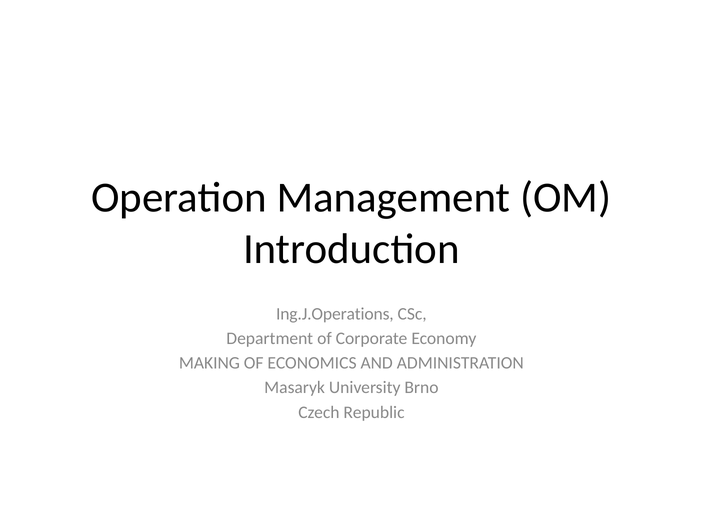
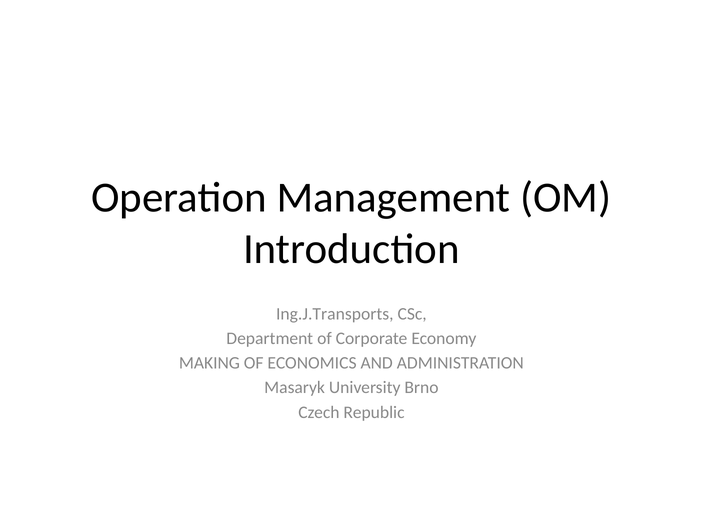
Ing.J.Operations: Ing.J.Operations -> Ing.J.Transports
